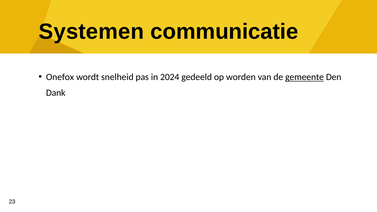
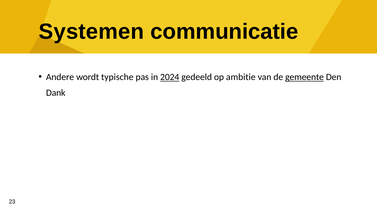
Onefox: Onefox -> Andere
snelheid: snelheid -> typische
2024 underline: none -> present
worden: worden -> ambitie
